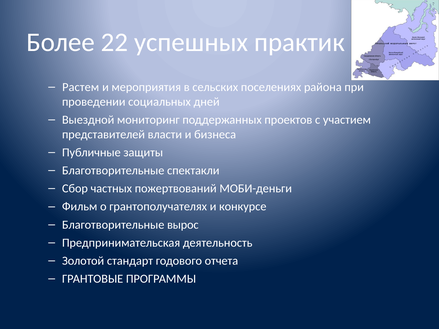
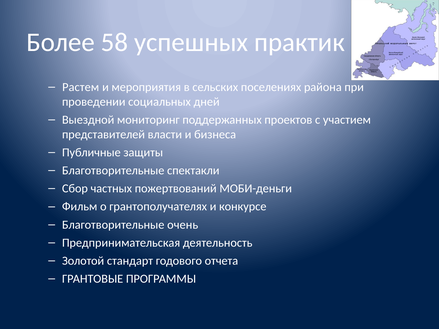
22: 22 -> 58
вырос: вырос -> очень
